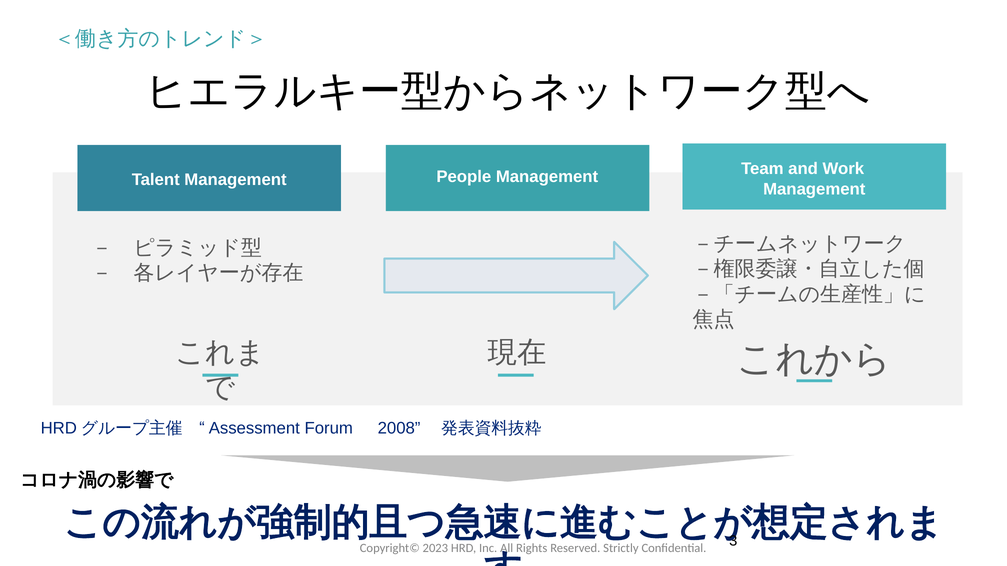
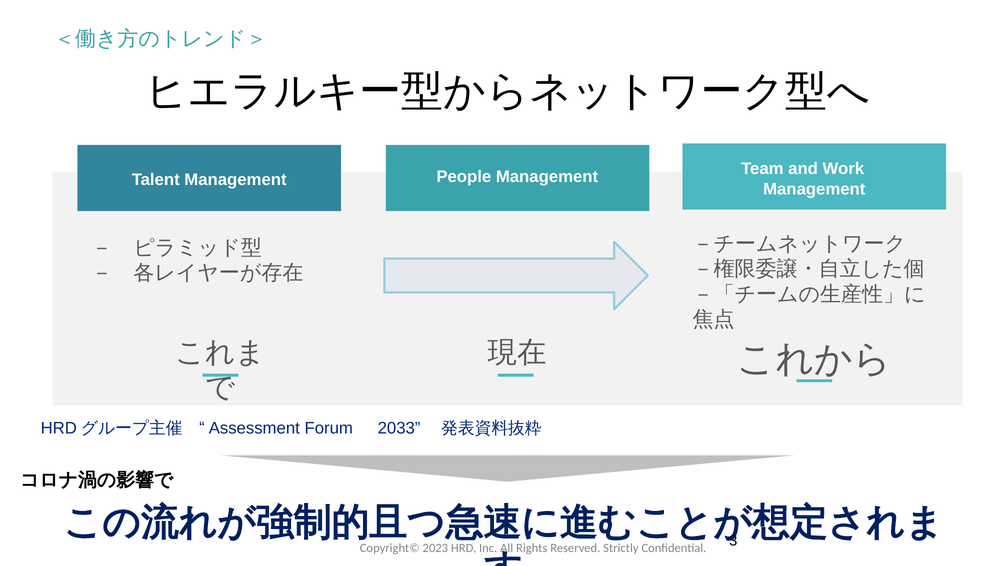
2008: 2008 -> 2033
